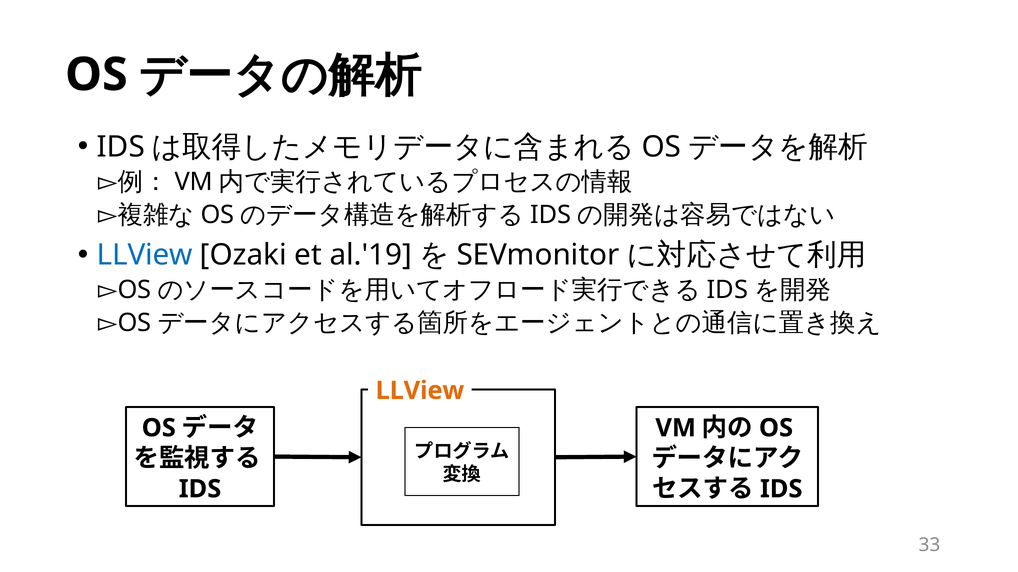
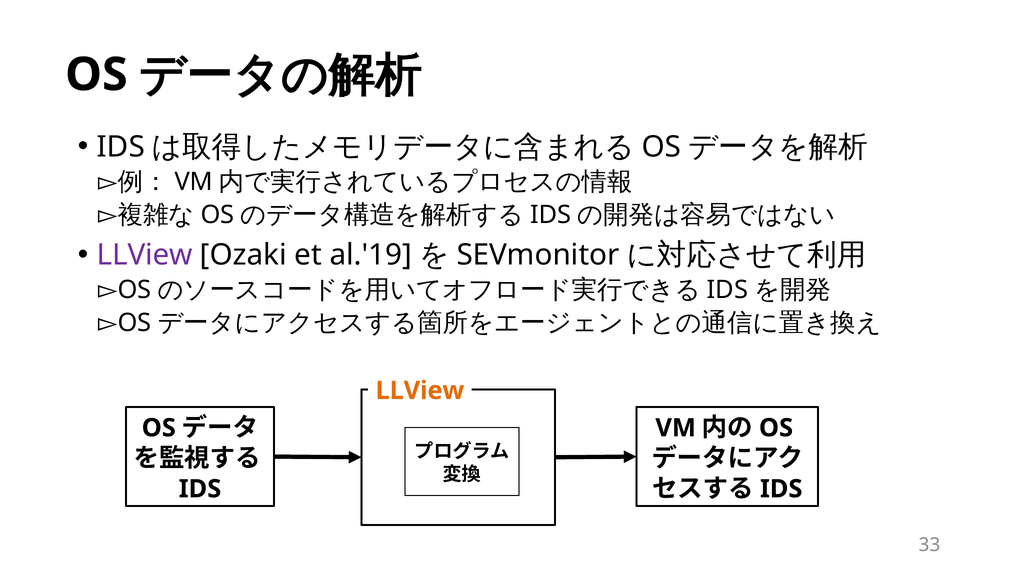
LLView at (145, 255) colour: blue -> purple
